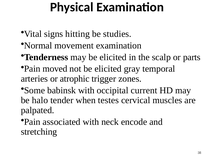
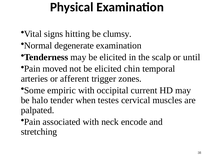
studies: studies -> clumsy
movement: movement -> degenerate
parts: parts -> until
gray: gray -> chin
atrophic: atrophic -> afferent
babinsk: babinsk -> empiric
